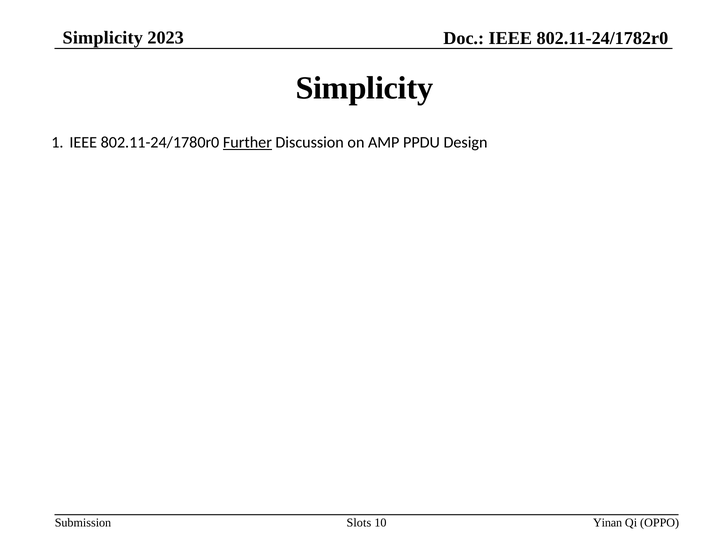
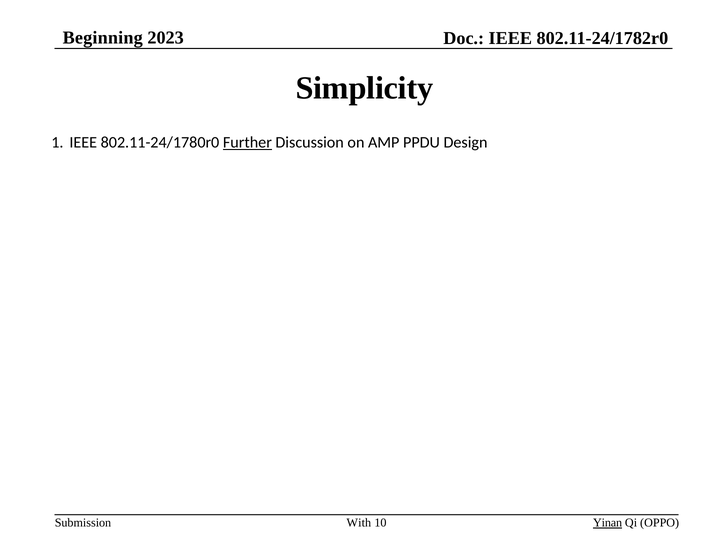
Simplicity at (103, 38): Simplicity -> Beginning
Slots: Slots -> With
Yinan underline: none -> present
